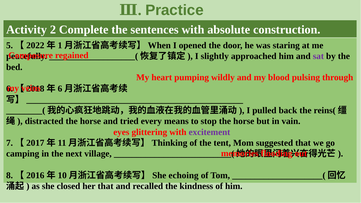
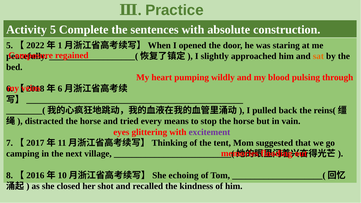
2: 2 -> 5
sat colour: purple -> orange
her that: that -> shot
